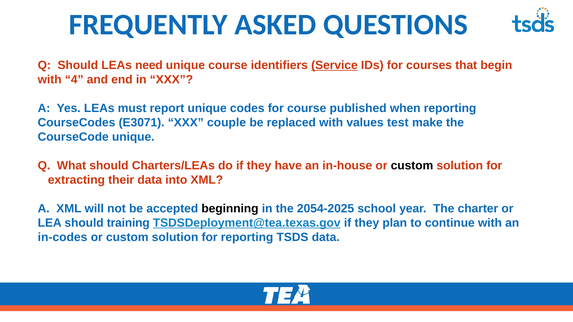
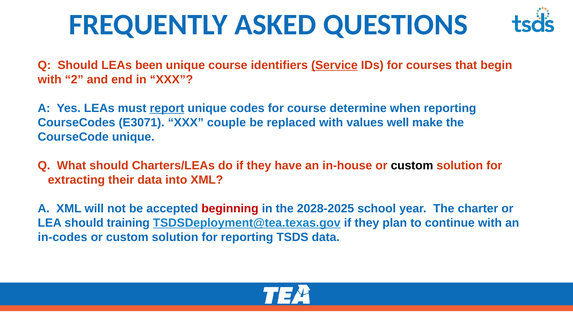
need: need -> been
4: 4 -> 2
report underline: none -> present
published: published -> determine
test: test -> well
beginning colour: black -> red
2054-2025: 2054-2025 -> 2028-2025
